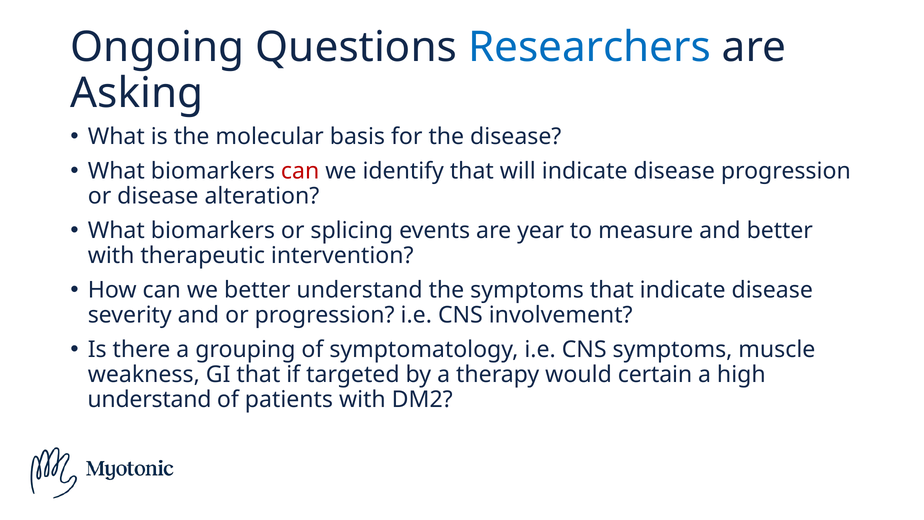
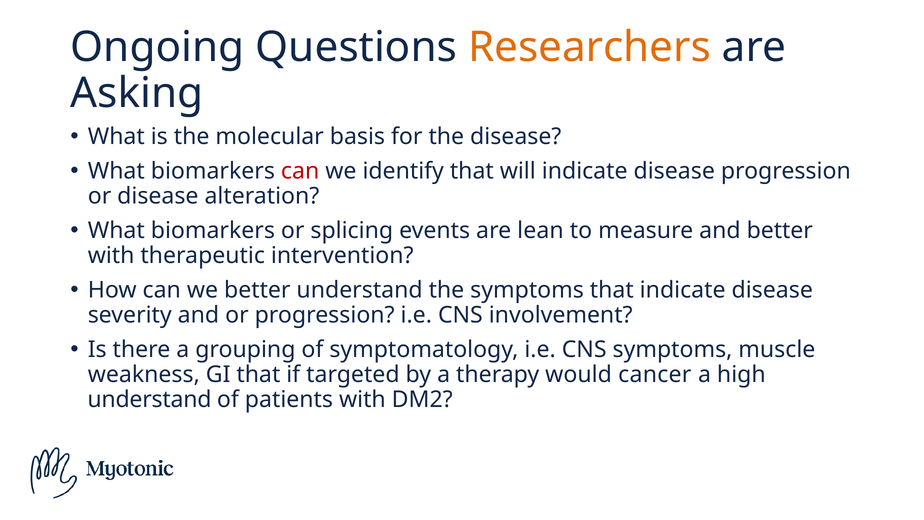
Researchers colour: blue -> orange
year: year -> lean
certain: certain -> cancer
